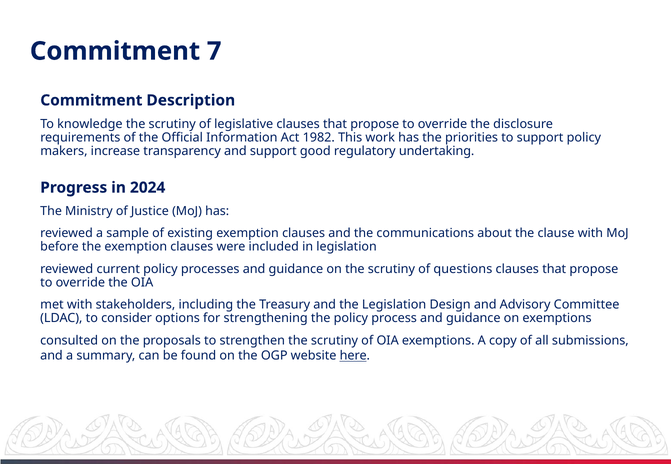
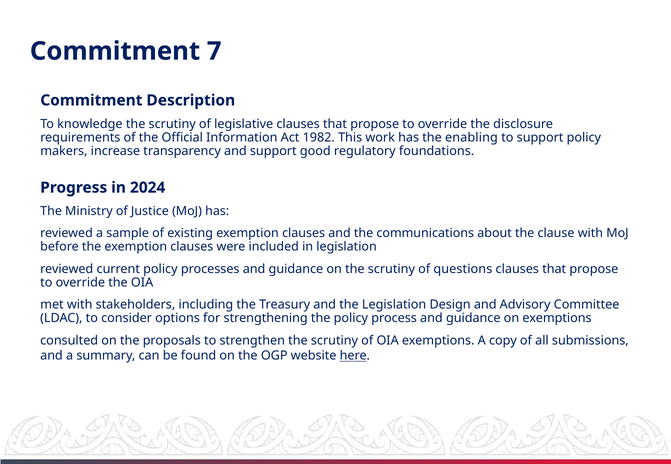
priorities: priorities -> enabling
undertaking: undertaking -> foundations
